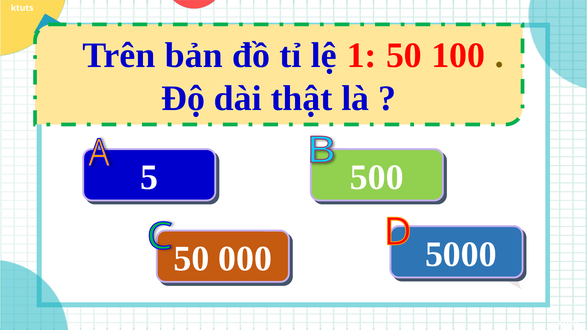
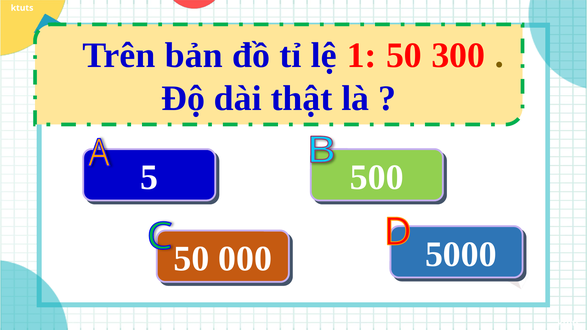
100: 100 -> 300
